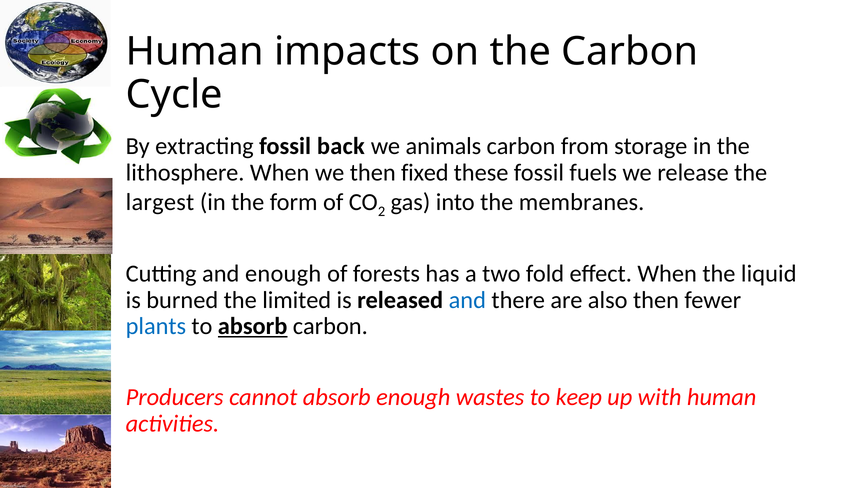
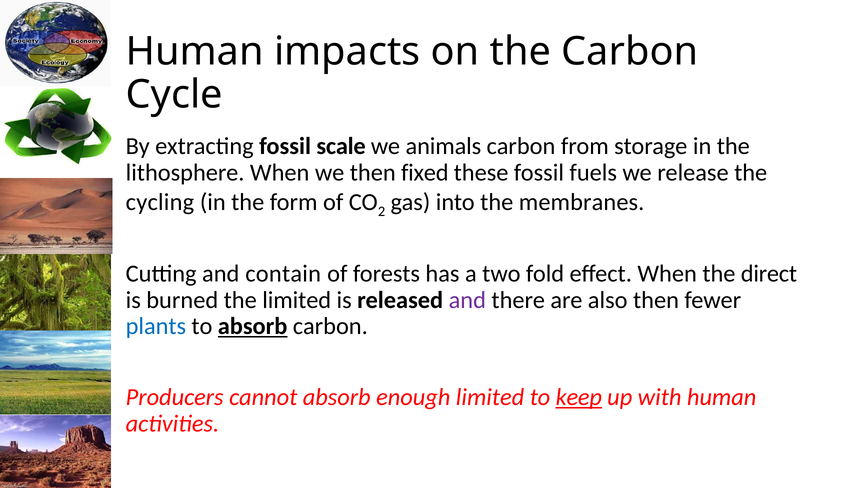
back: back -> scale
largest: largest -> cycling
and enough: enough -> contain
liquid: liquid -> direct
and at (467, 300) colour: blue -> purple
enough wastes: wastes -> limited
keep underline: none -> present
